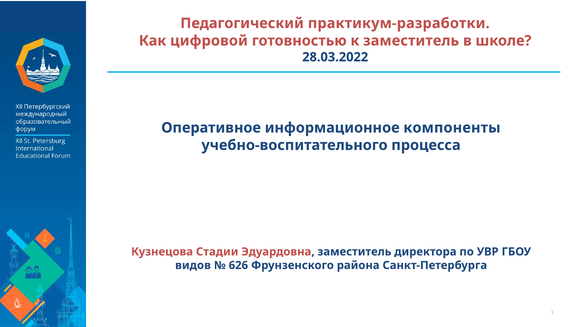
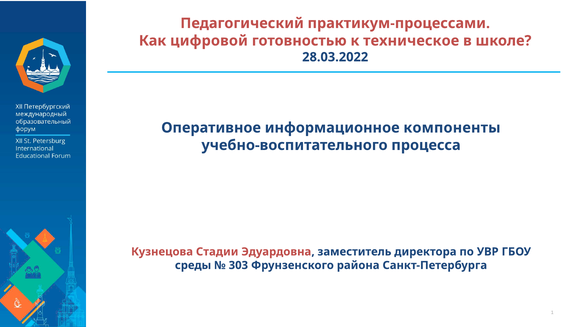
практикум-разработки: практикум-разработки -> практикум-процессами
к заместитель: заместитель -> техническое
видов: видов -> среды
626: 626 -> 303
